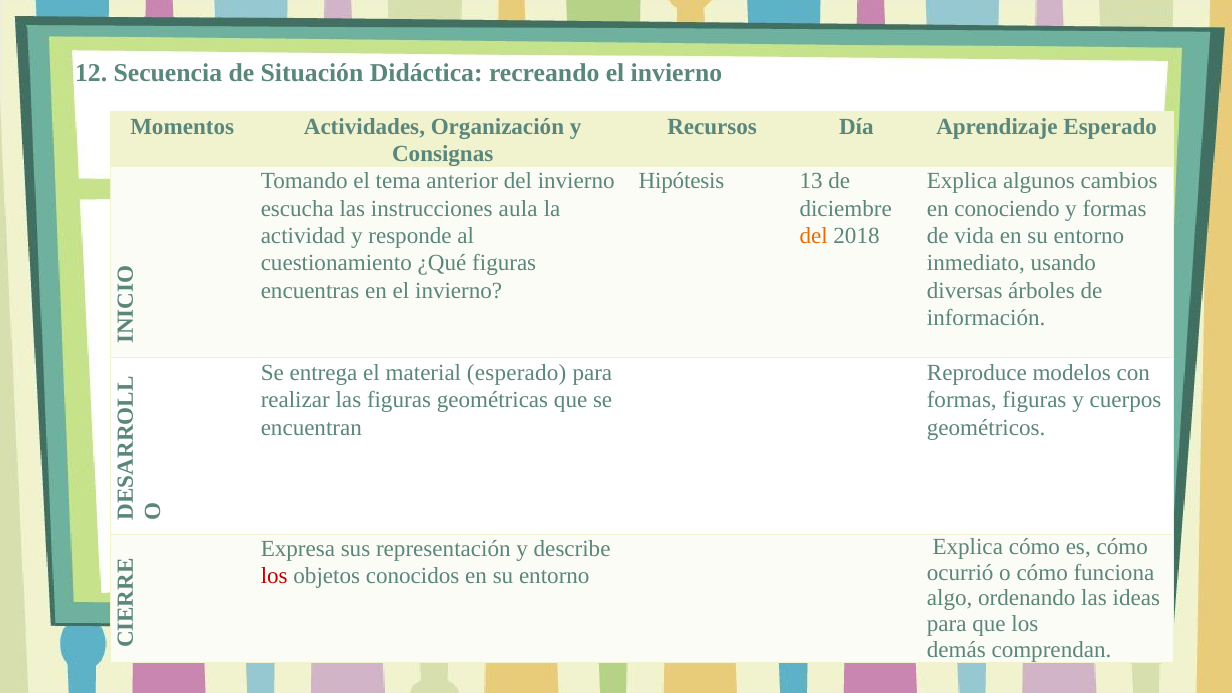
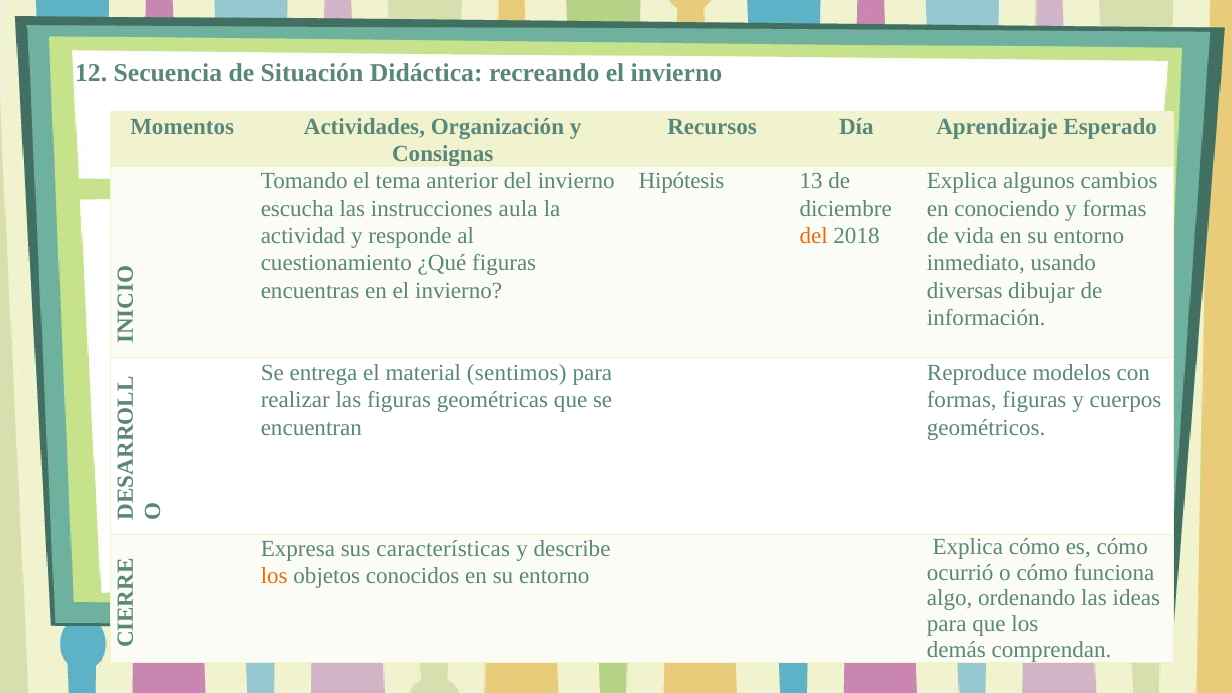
árboles: árboles -> dibujar
material esperado: esperado -> sentimos
representación: representación -> características
los at (274, 576) colour: red -> orange
